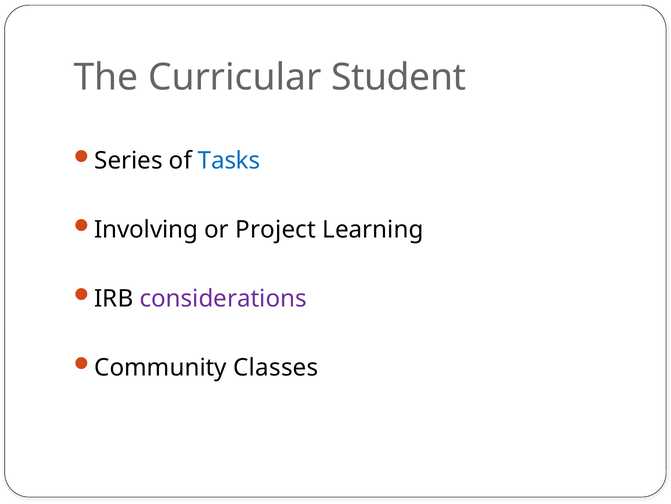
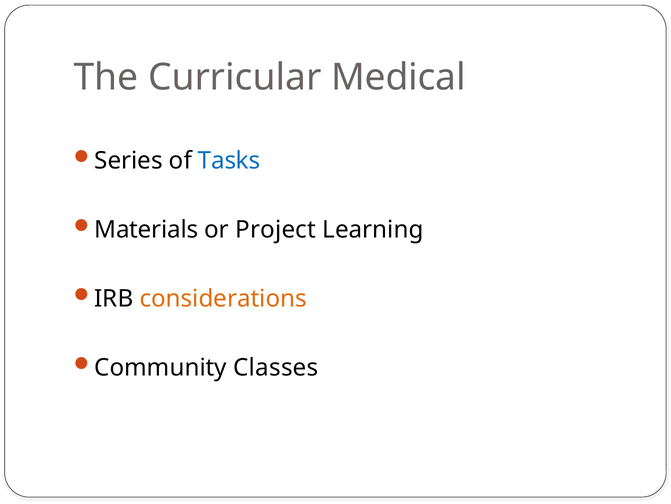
Student: Student -> Medical
Involving: Involving -> Materials
considerations colour: purple -> orange
